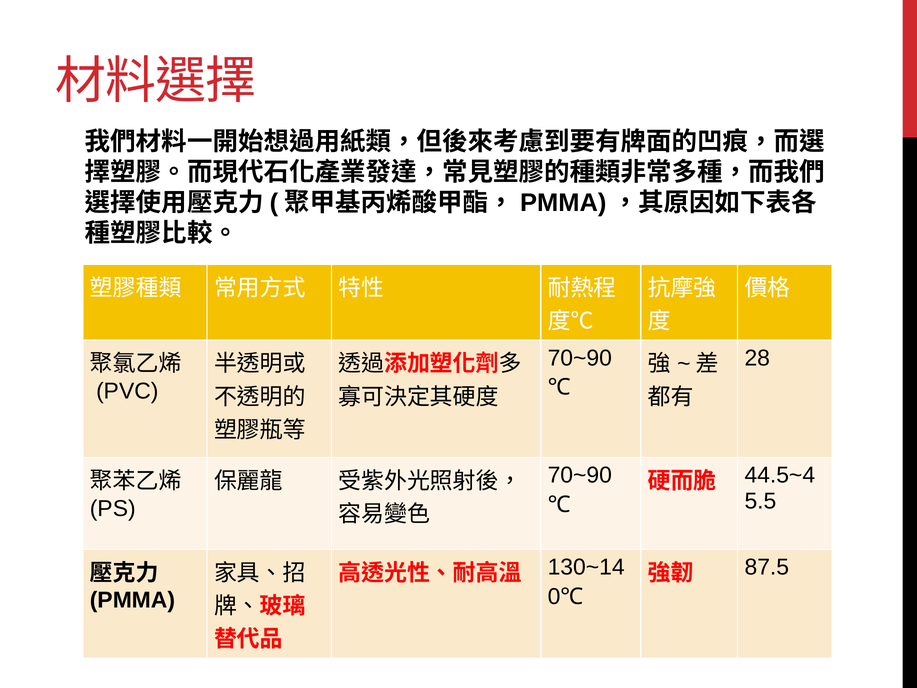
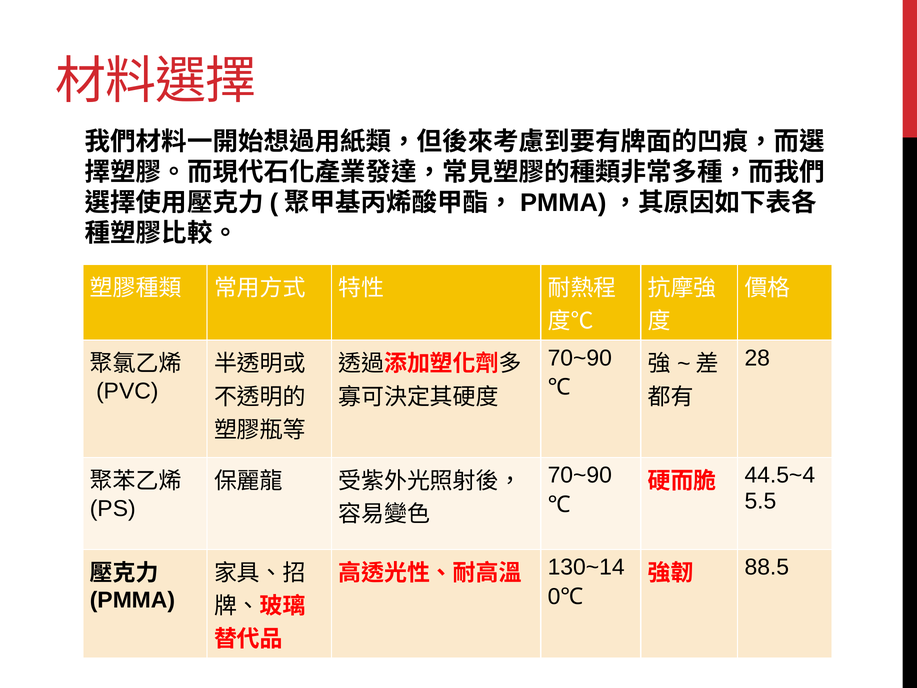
87.5: 87.5 -> 88.5
